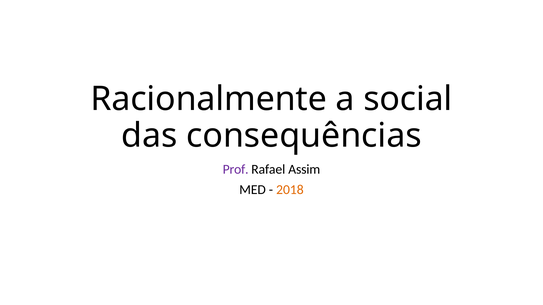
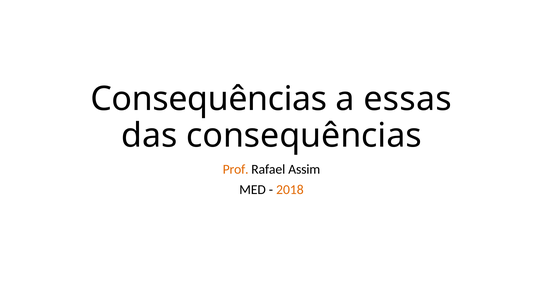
Racionalmente at (209, 99): Racionalmente -> Consequências
social: social -> essas
Prof colour: purple -> orange
